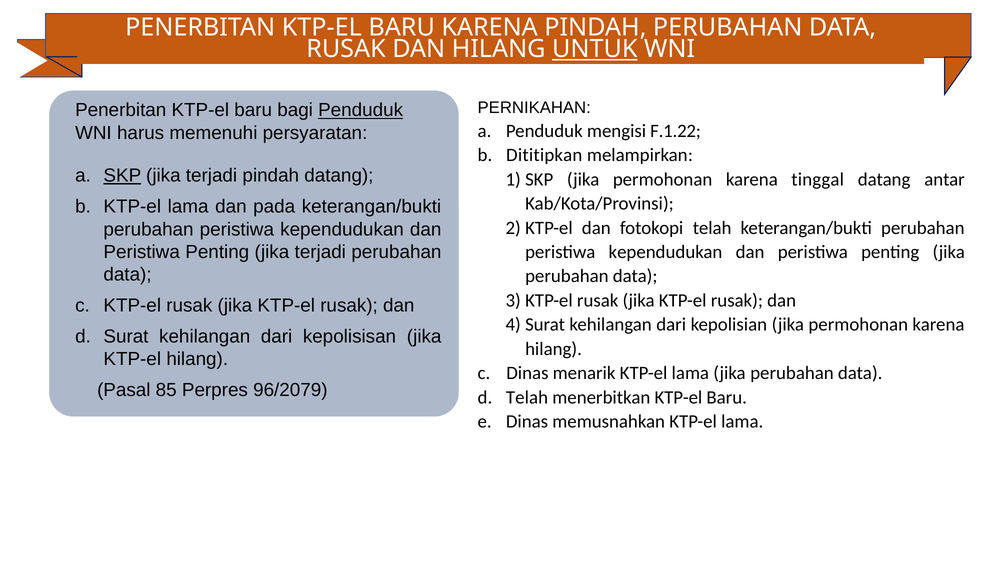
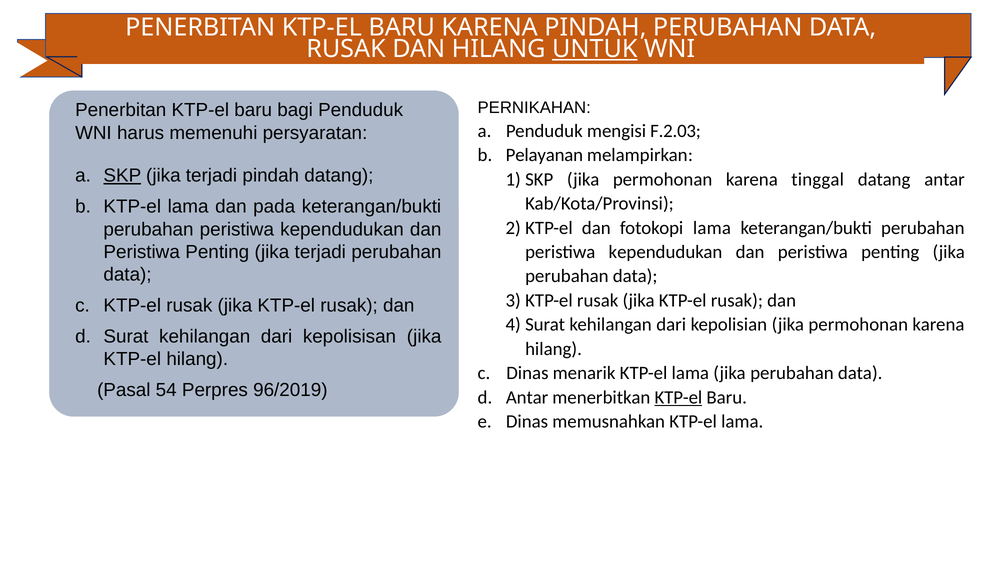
Penduduk at (361, 110) underline: present -> none
F.1.22: F.1.22 -> F.2.03
Dititipkan: Dititipkan -> Pelayanan
fotokopi telah: telah -> lama
85: 85 -> 54
96/2079: 96/2079 -> 96/2019
Telah at (527, 397): Telah -> Antar
KTP-el at (678, 397) underline: none -> present
